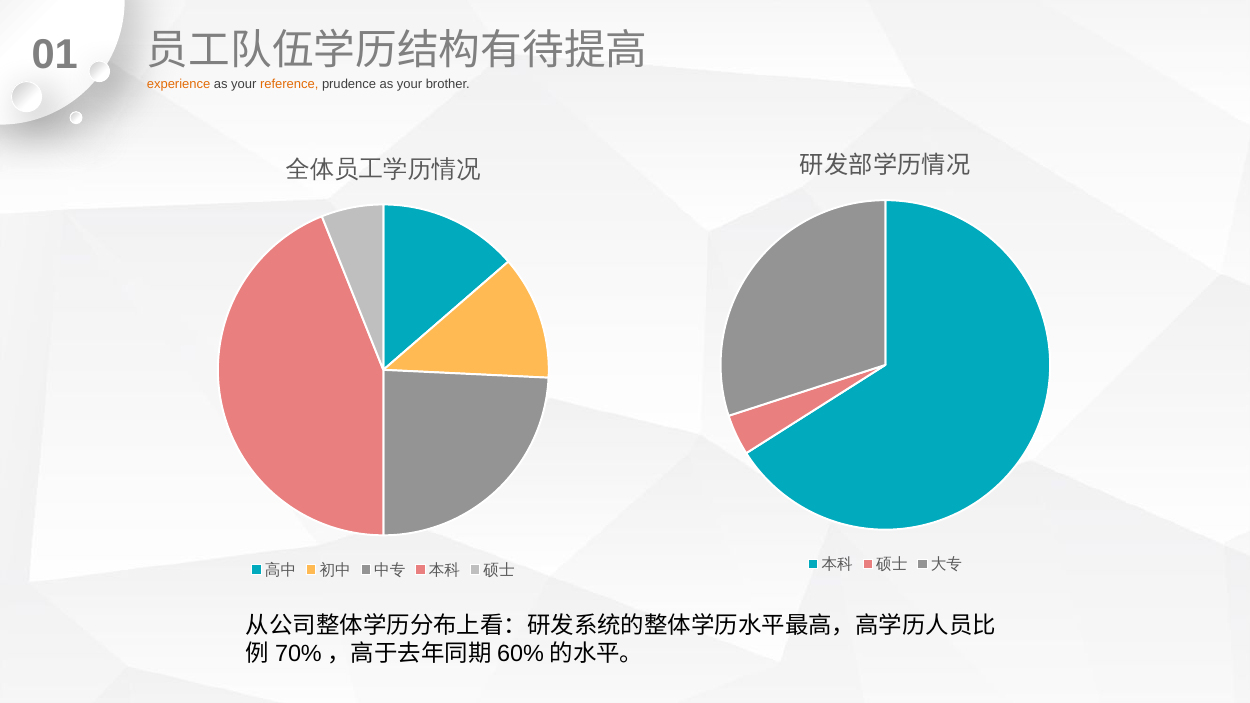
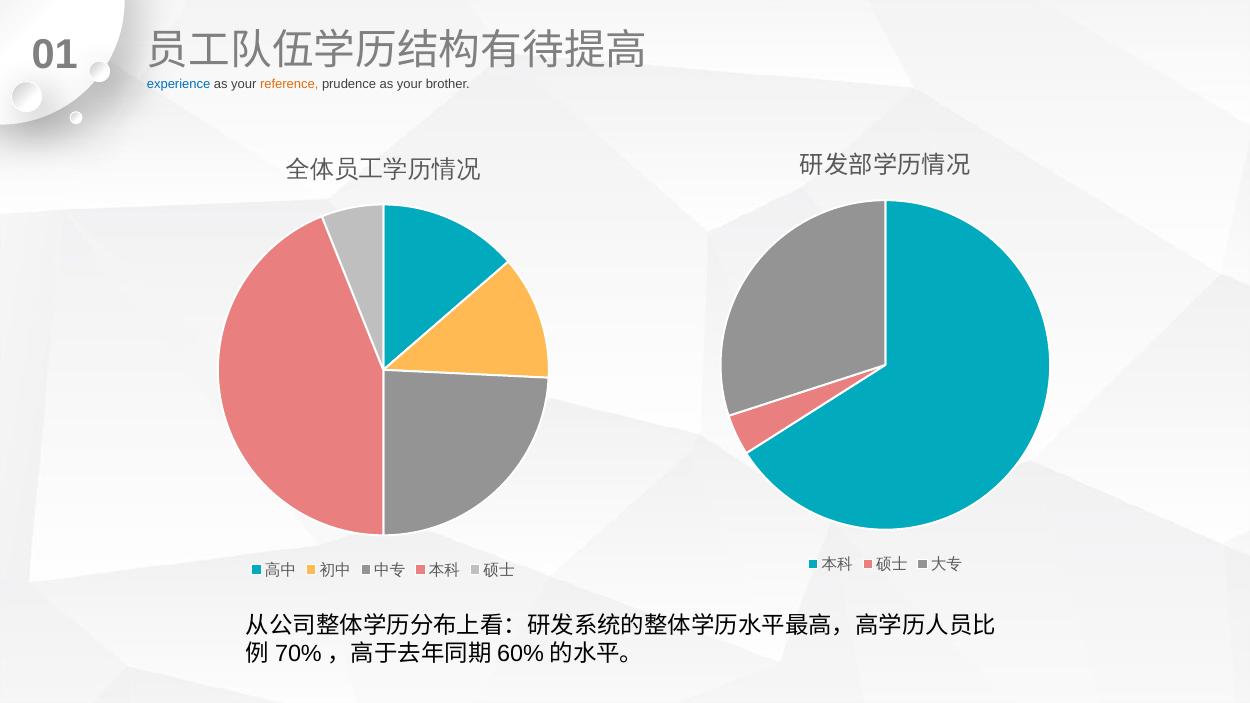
experience colour: orange -> blue
